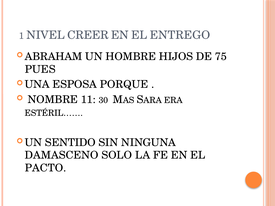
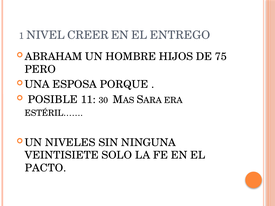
PUES: PUES -> PERO
NOMBRE: NOMBRE -> POSIBLE
SENTIDO: SENTIDO -> NIVELES
DAMASCENO: DAMASCENO -> VEINTISIETE
